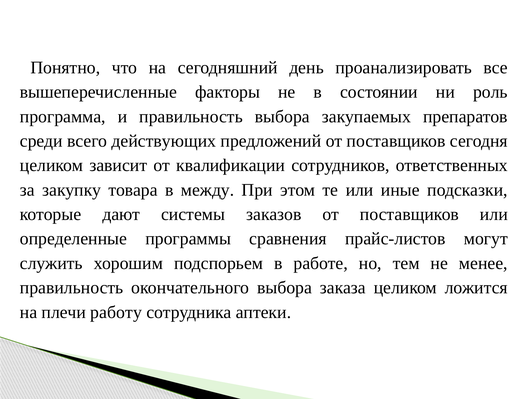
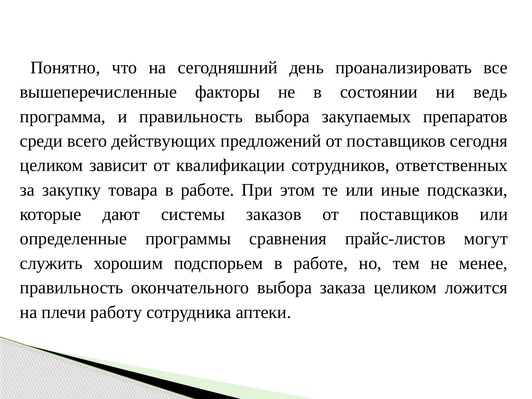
роль: роль -> ведь
товара в между: между -> работе
